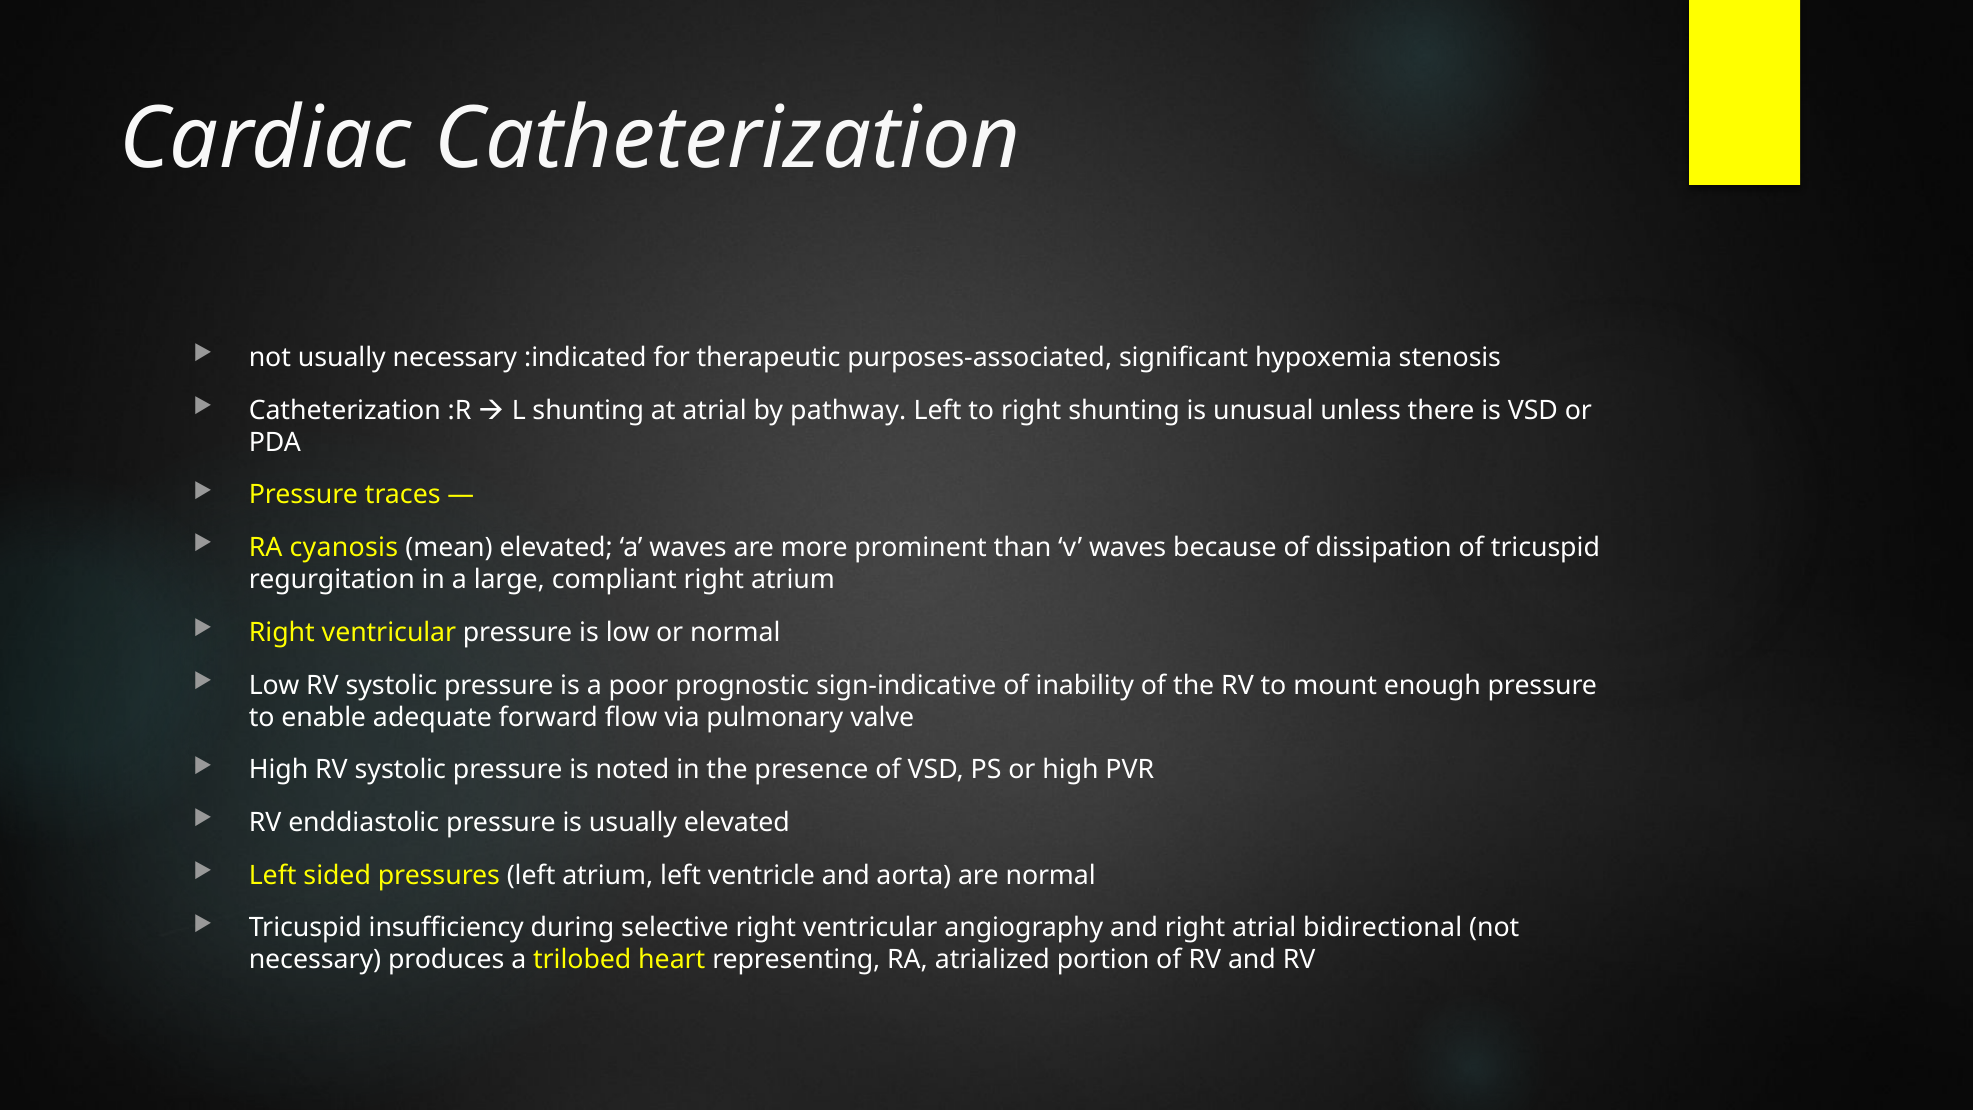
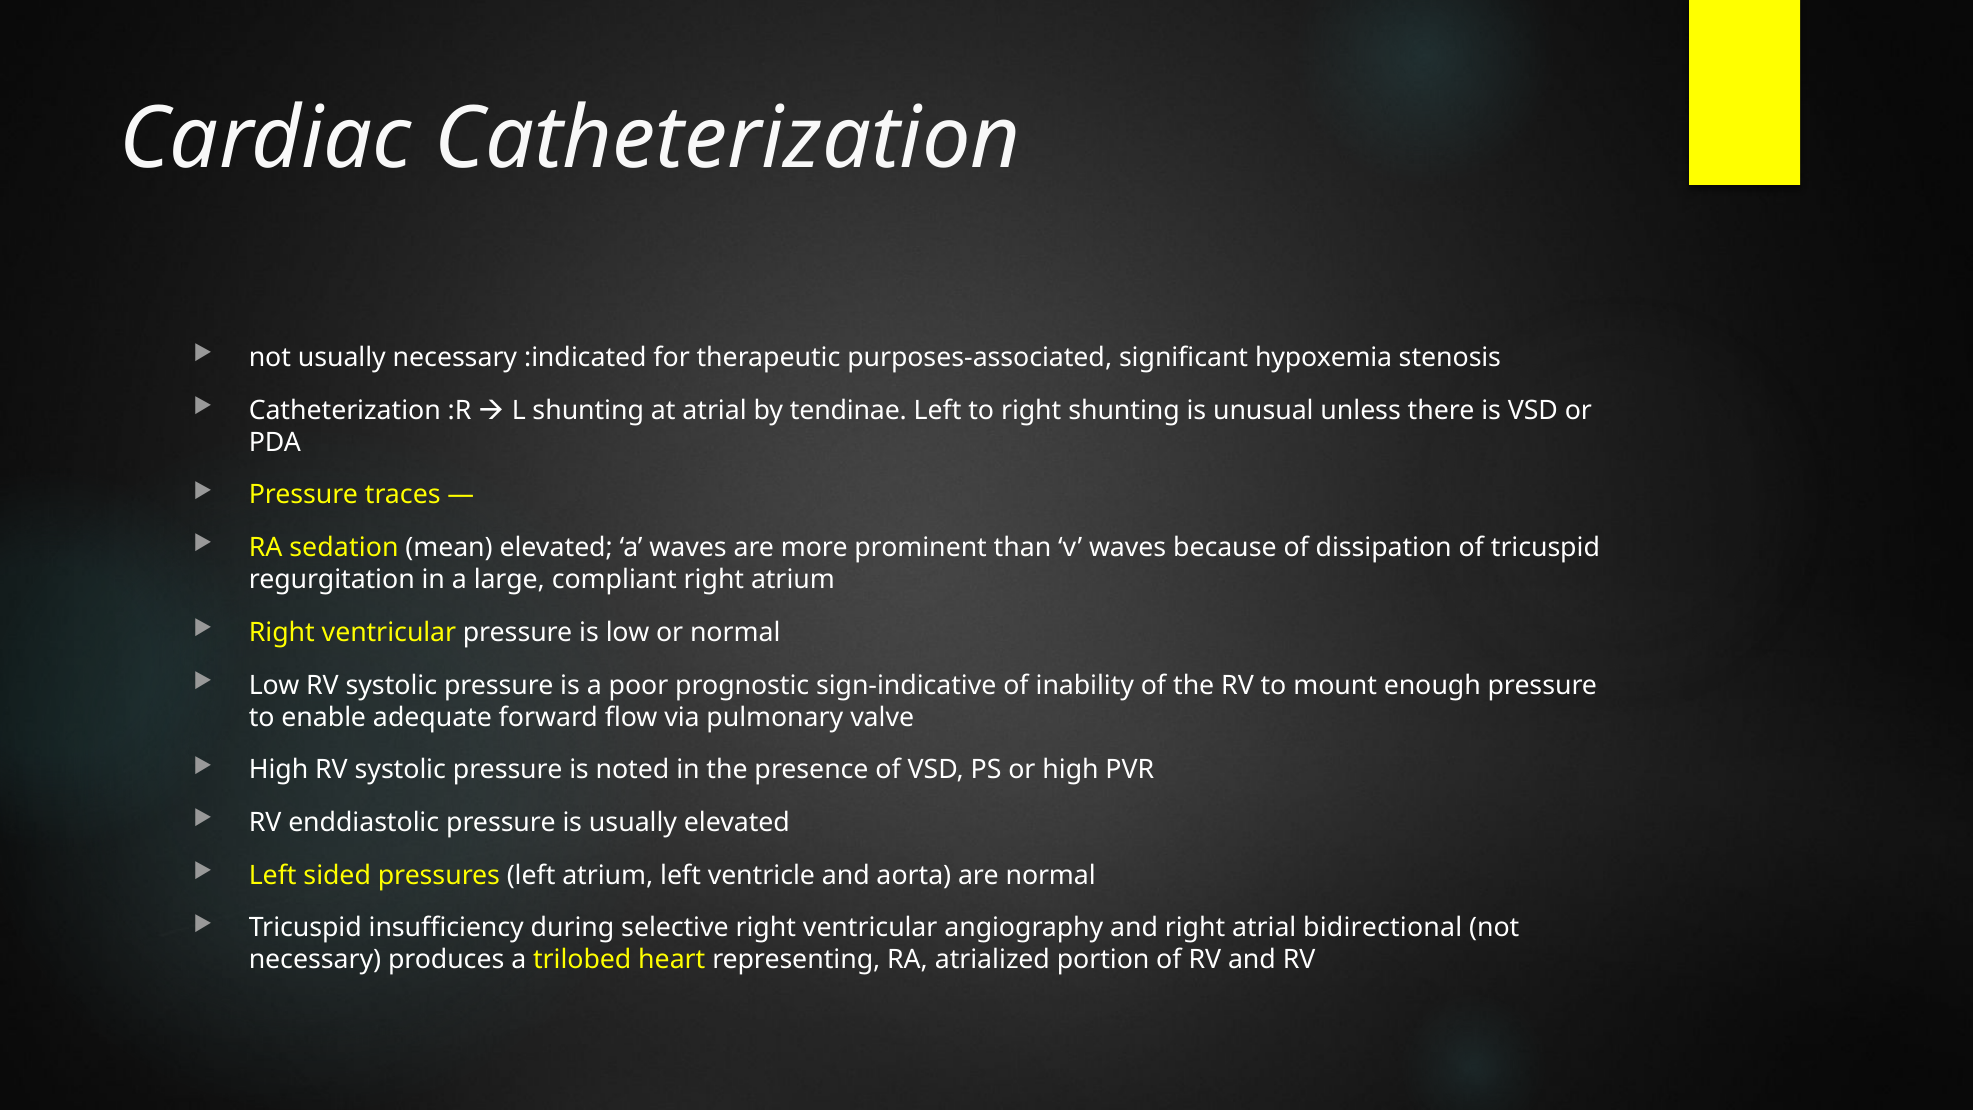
pathway: pathway -> tendinae
cyanosis: cyanosis -> sedation
